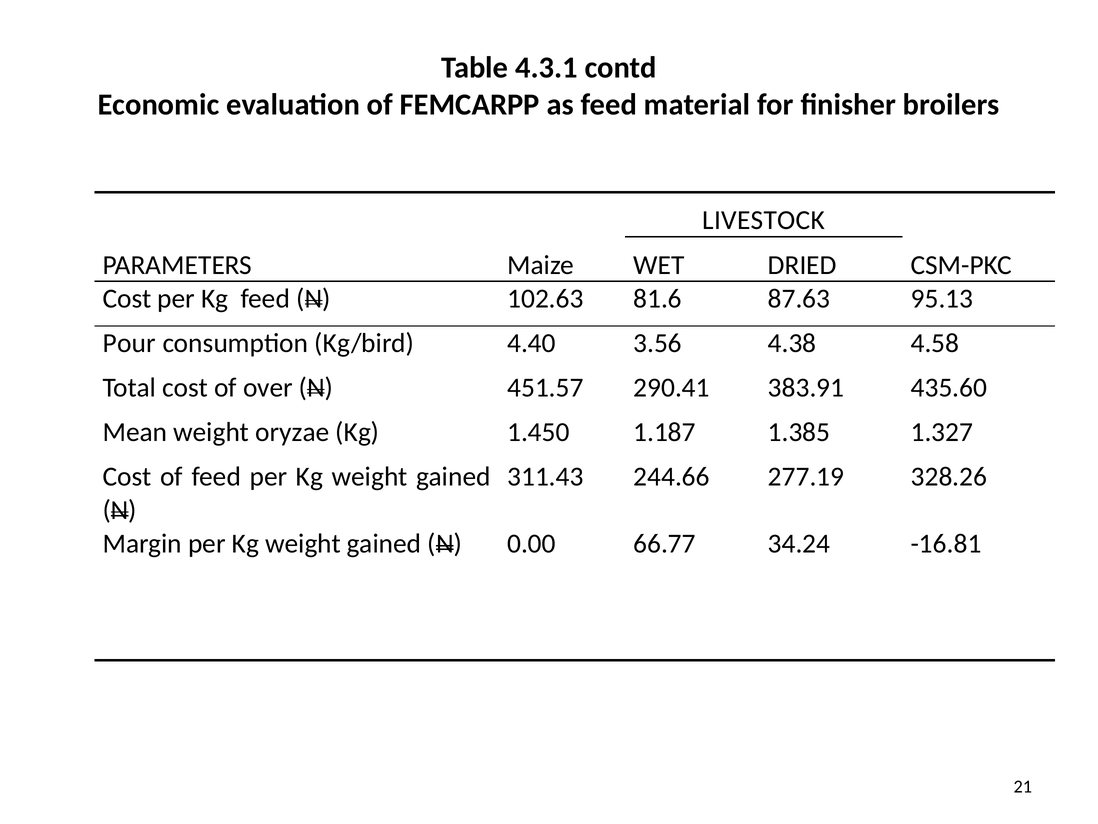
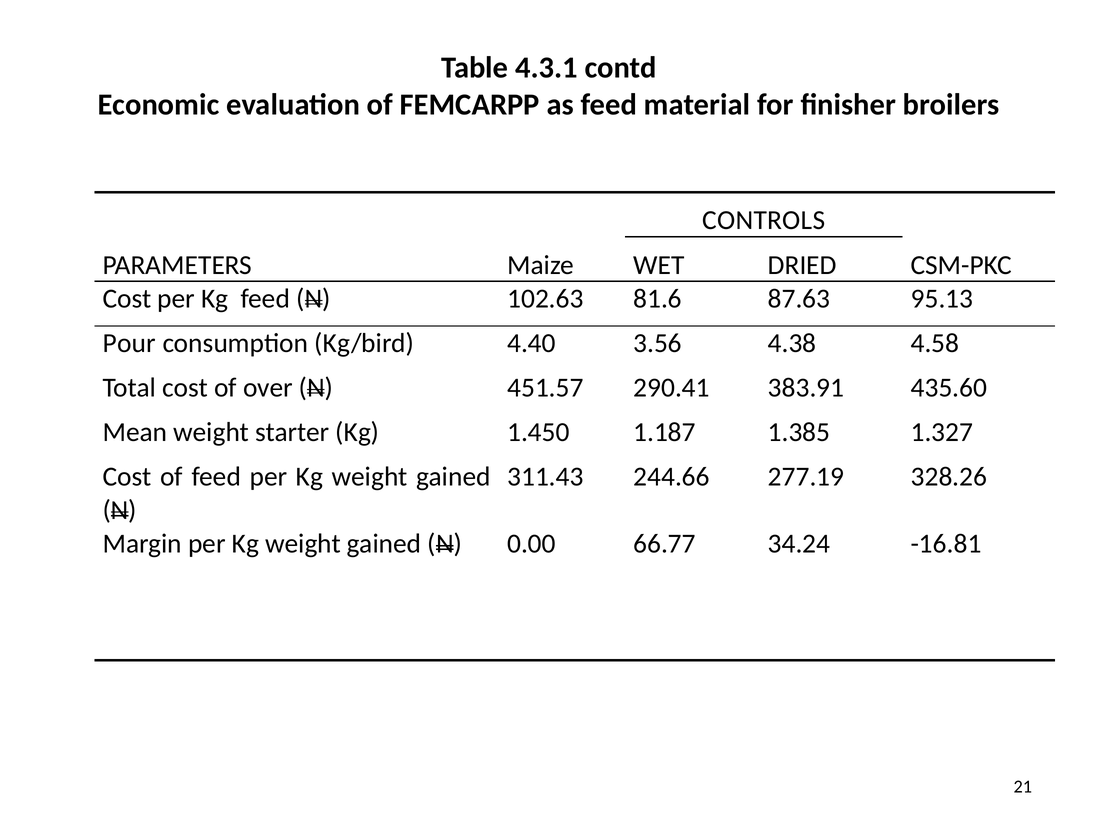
LIVESTOCK: LIVESTOCK -> CONTROLS
oryzae: oryzae -> starter
